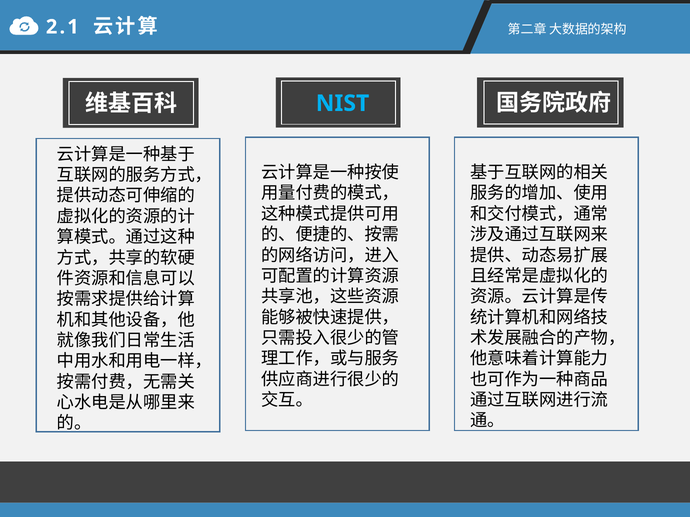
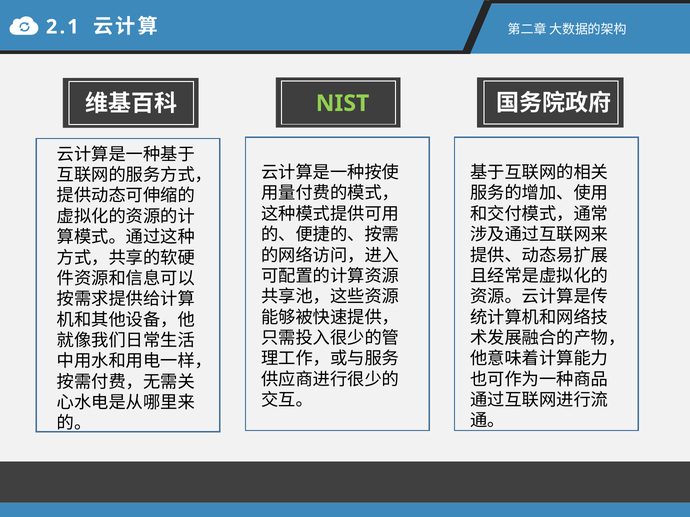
NIST colour: light blue -> light green
